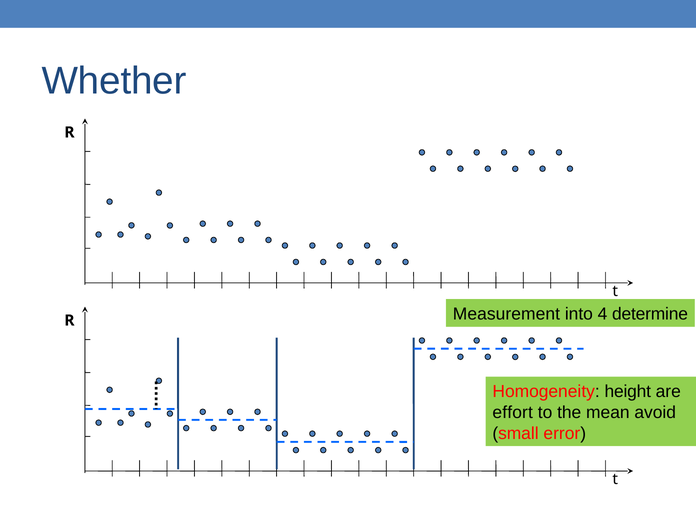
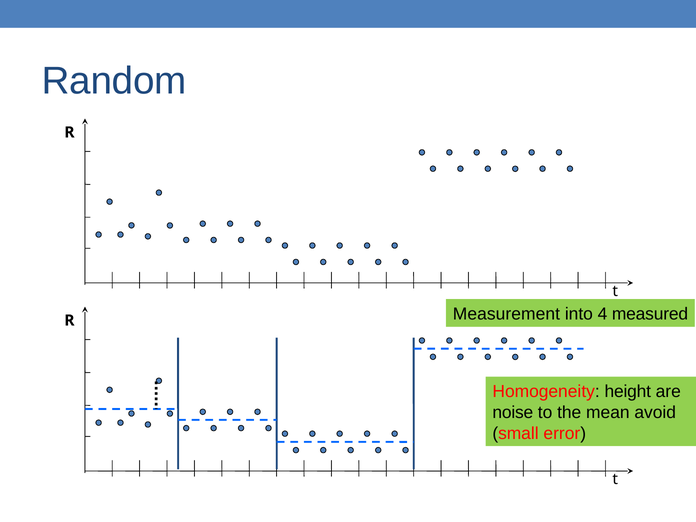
Whether: Whether -> Random
determine: determine -> measured
effort: effort -> noise
